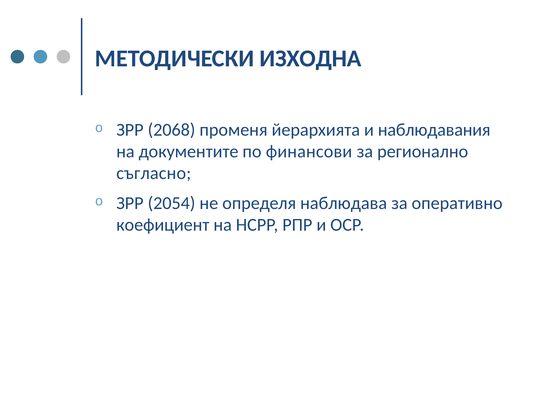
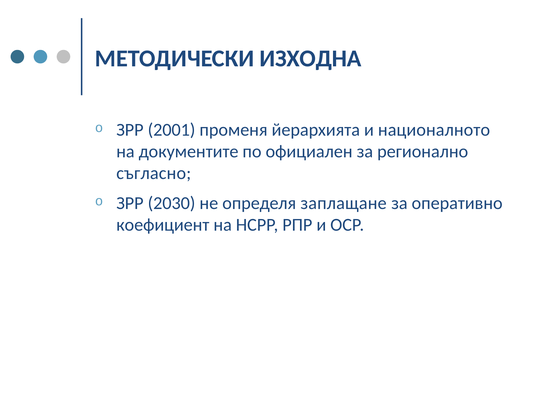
2068: 2068 -> 2001
наблюдавания: наблюдавания -> националното
финансови: финансови -> официален
2054: 2054 -> 2030
наблюдава: наблюдава -> заплащане
